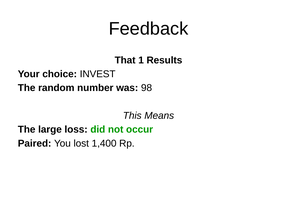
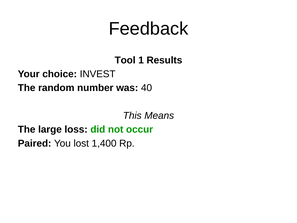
That: That -> Tool
98: 98 -> 40
